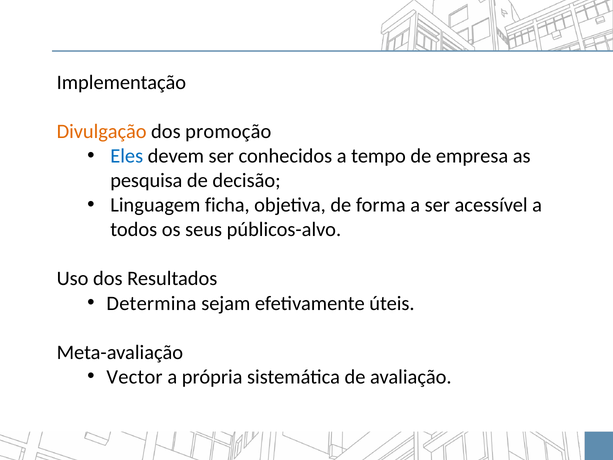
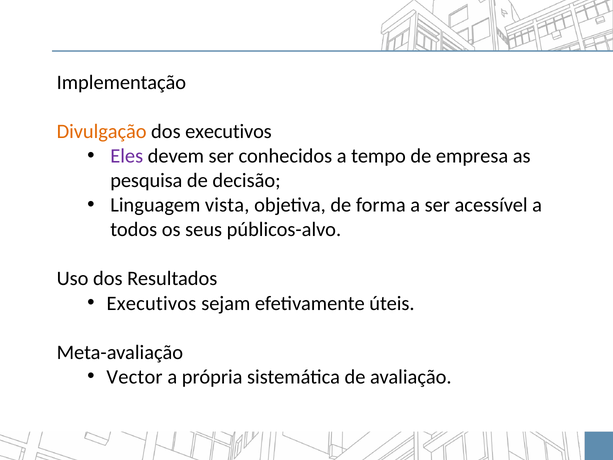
dos promoção: promoção -> executivos
Eles colour: blue -> purple
ficha: ficha -> vista
Determina at (151, 303): Determina -> Executivos
